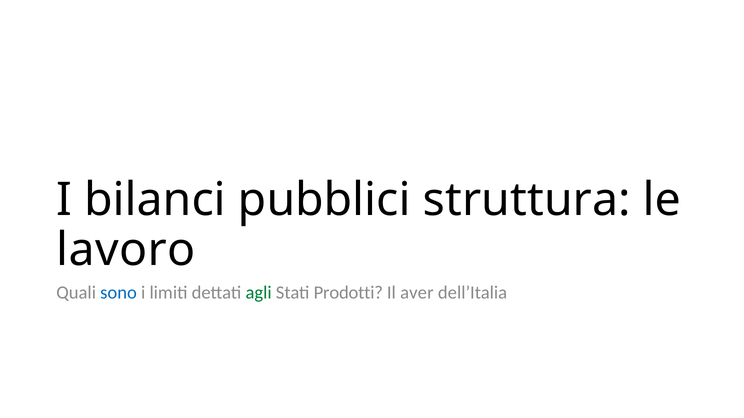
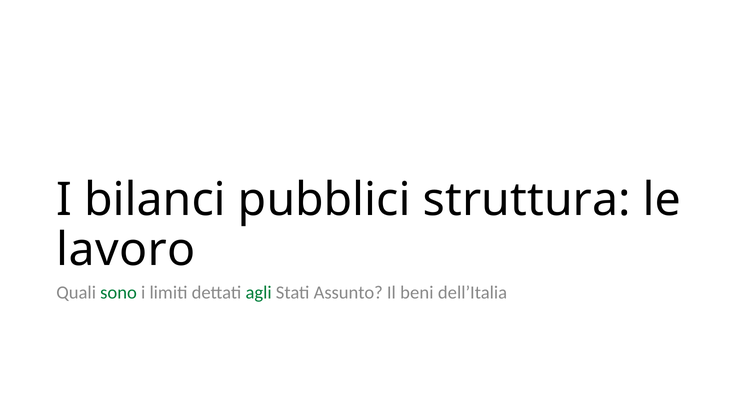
sono colour: blue -> green
Prodotti: Prodotti -> Assunto
aver: aver -> beni
